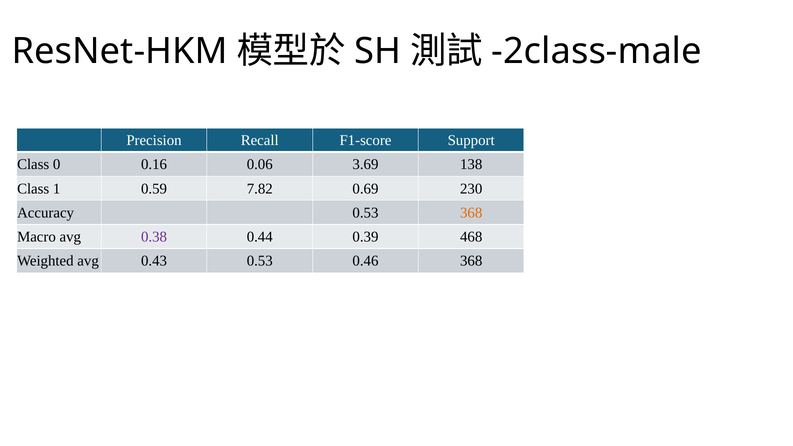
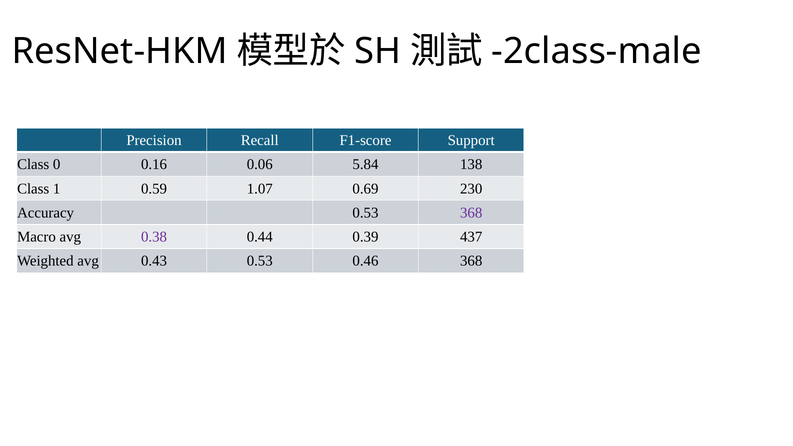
3.69: 3.69 -> 5.84
7.82: 7.82 -> 1.07
368 at (471, 213) colour: orange -> purple
468: 468 -> 437
